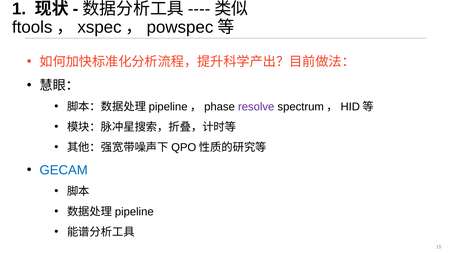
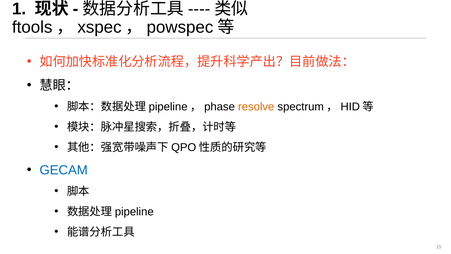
resolve colour: purple -> orange
